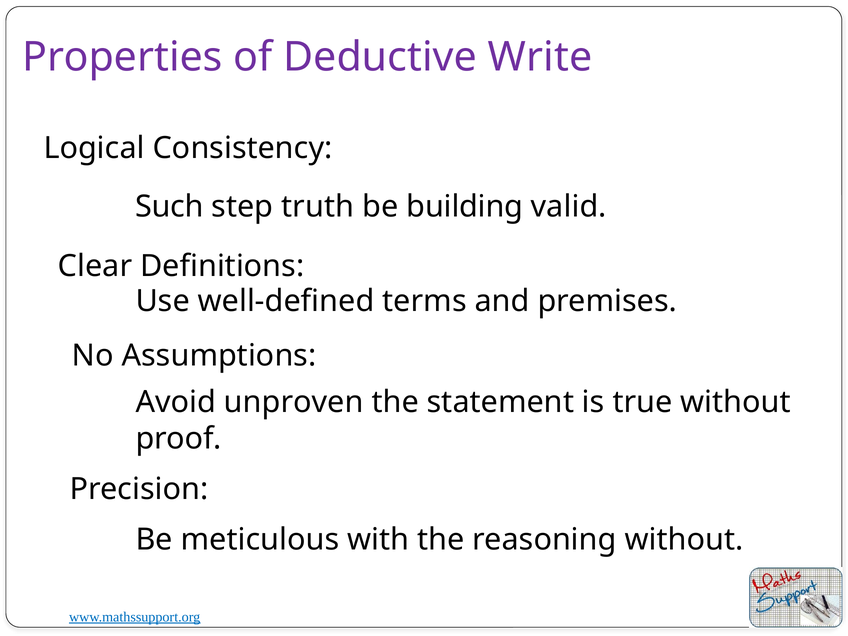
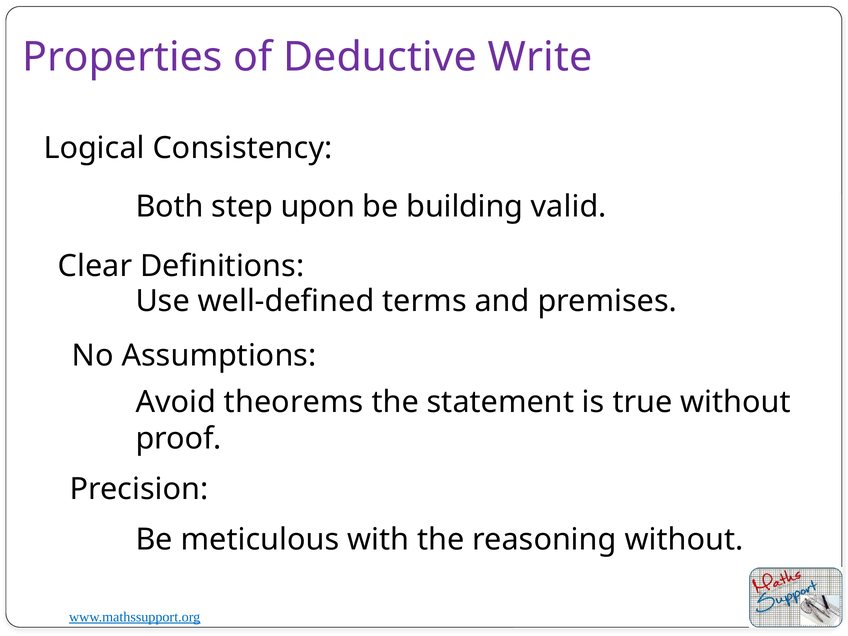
Such: Such -> Both
truth: truth -> upon
unproven: unproven -> theorems
